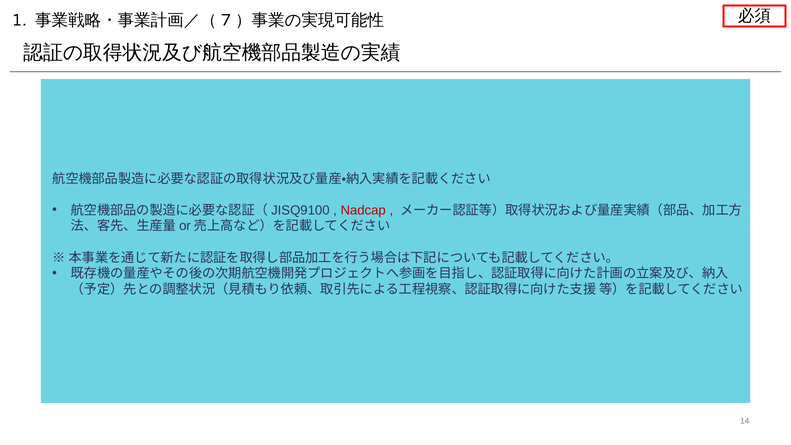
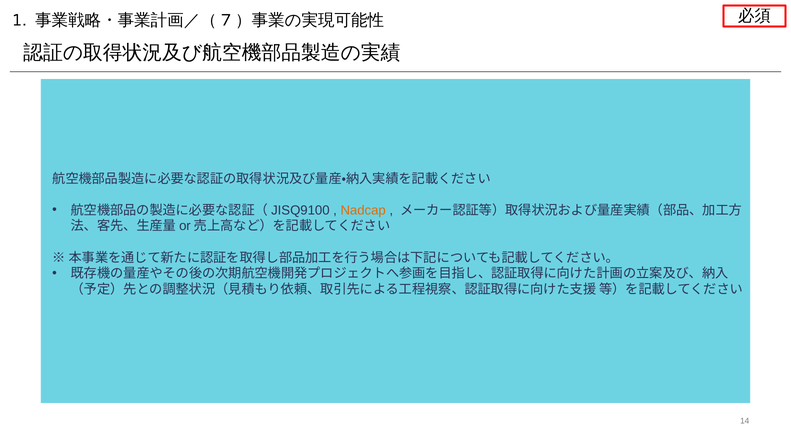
Nadcap colour: red -> orange
